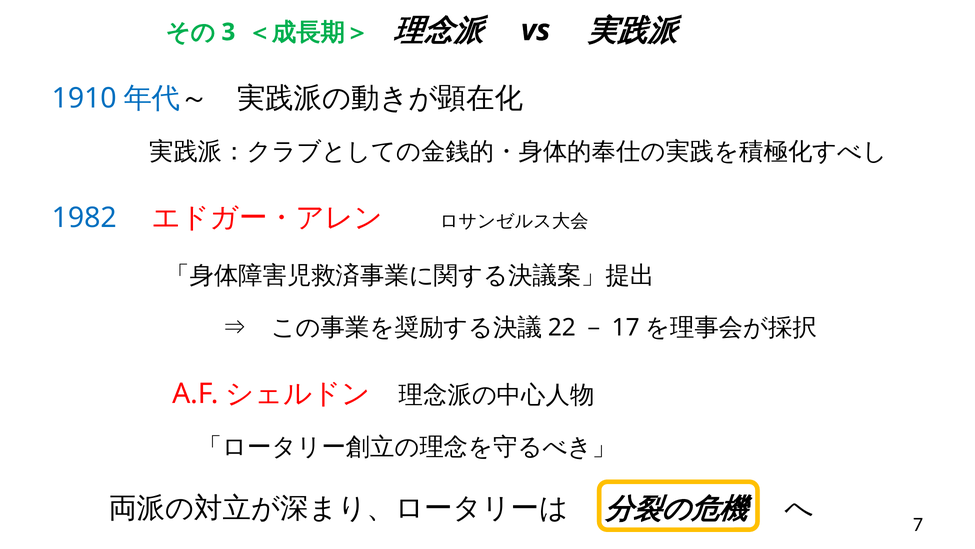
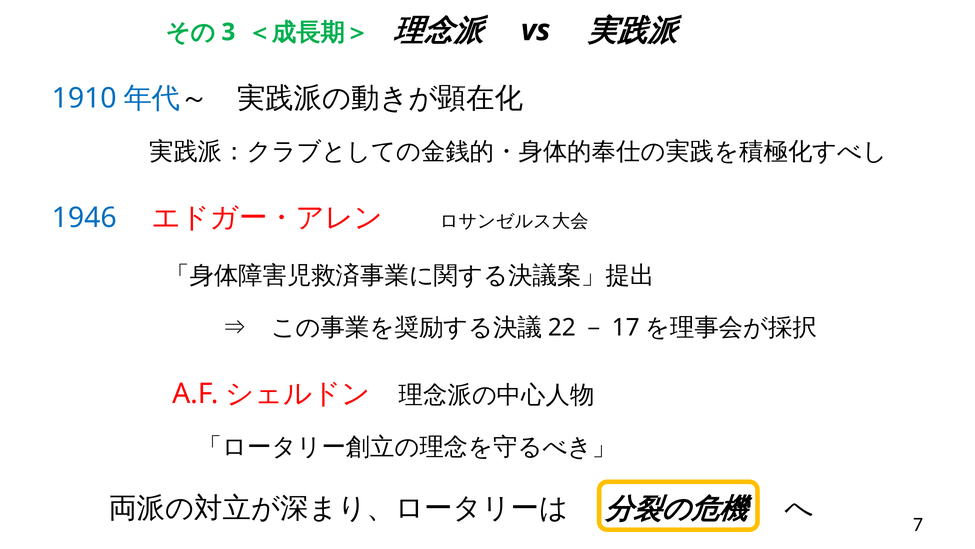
1982: 1982 -> 1946
